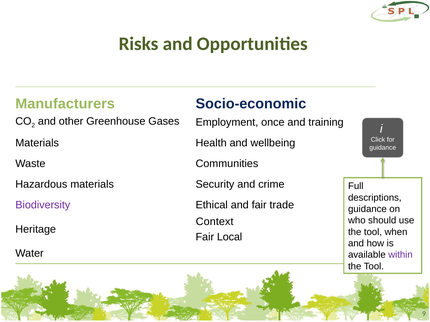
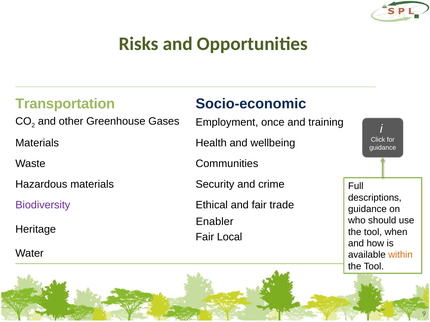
Manufacturers: Manufacturers -> Transportation
Context: Context -> Enabler
within colour: purple -> orange
